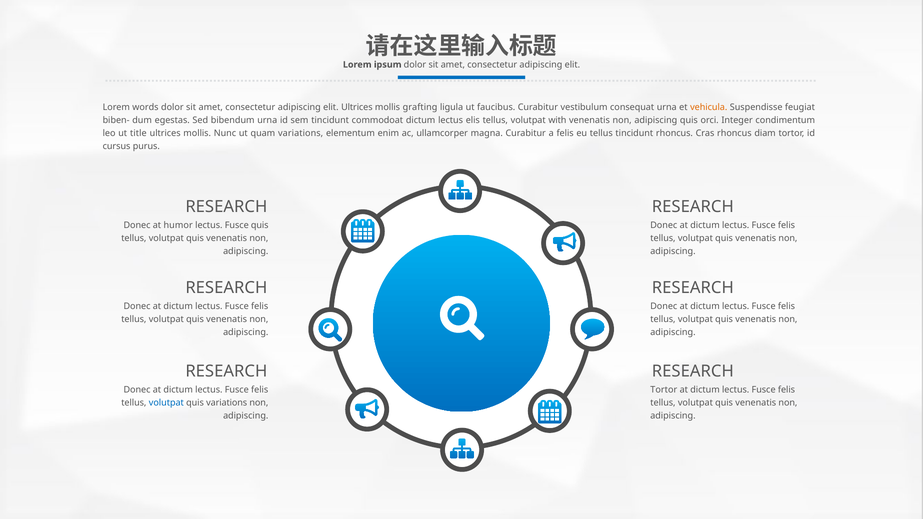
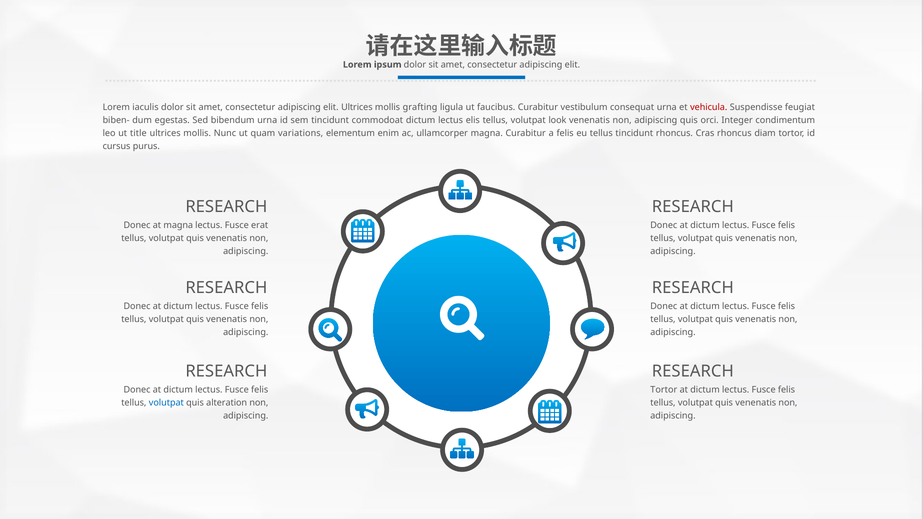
words: words -> iaculis
vehicula colour: orange -> red
with: with -> look
at humor: humor -> magna
Fusce quis: quis -> erat
quis variations: variations -> alteration
